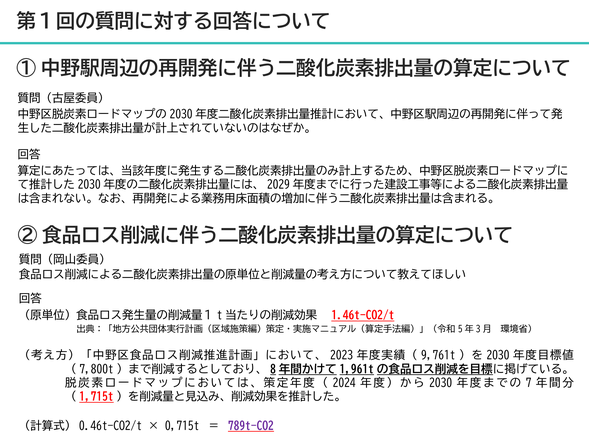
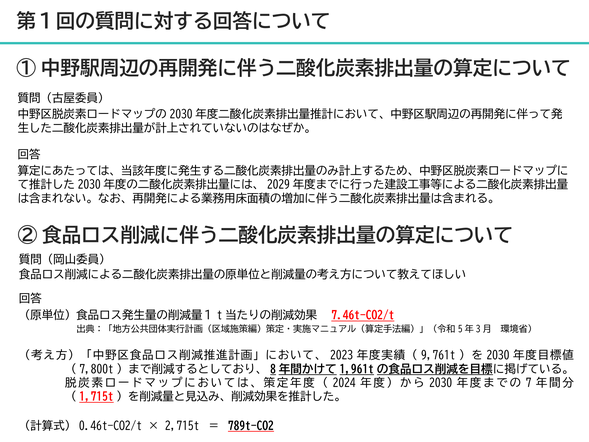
1.46t-CO2/t: 1.46t-CO2/t -> 7.46t-CO2/t
0,715t: 0,715t -> 2,715t
789t-CO2 colour: purple -> black
